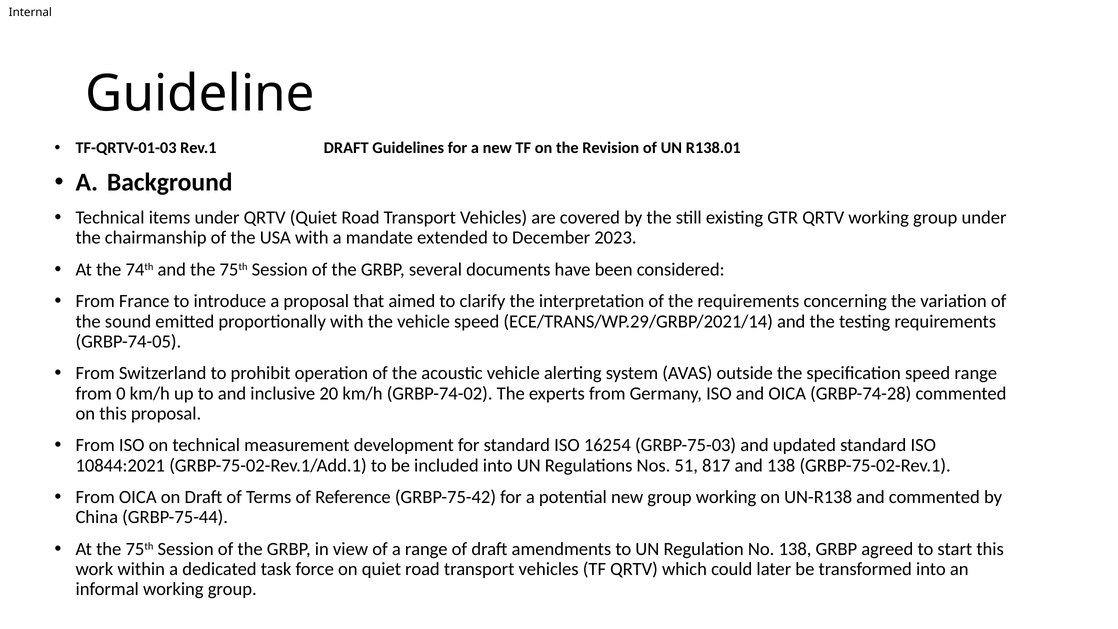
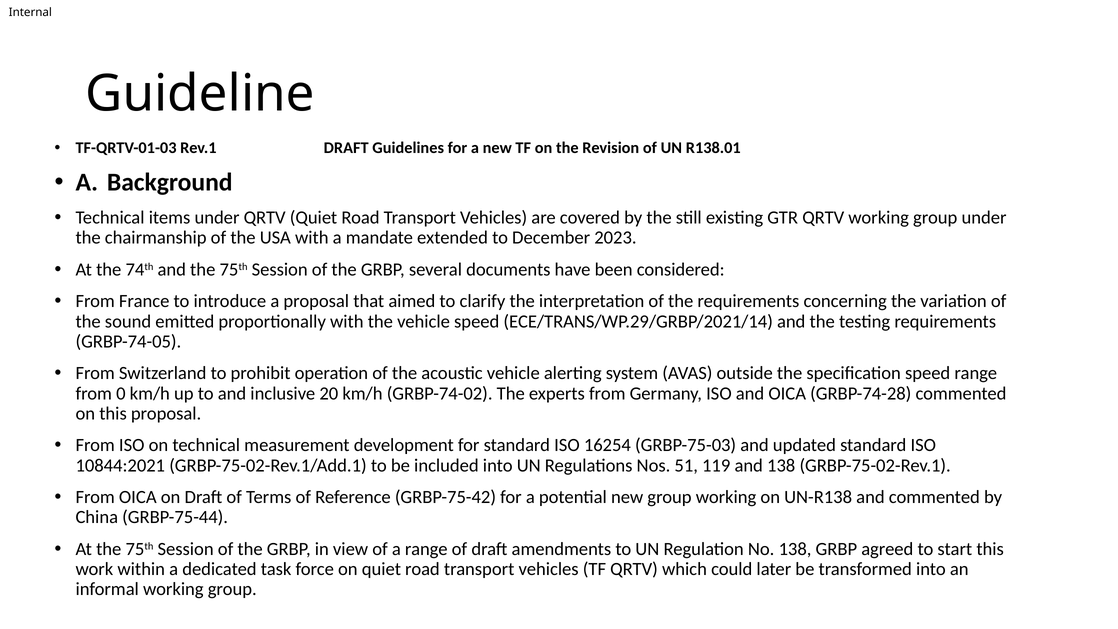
817: 817 -> 119
